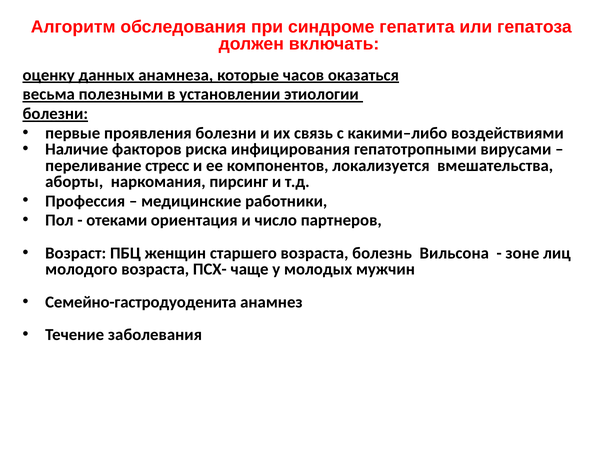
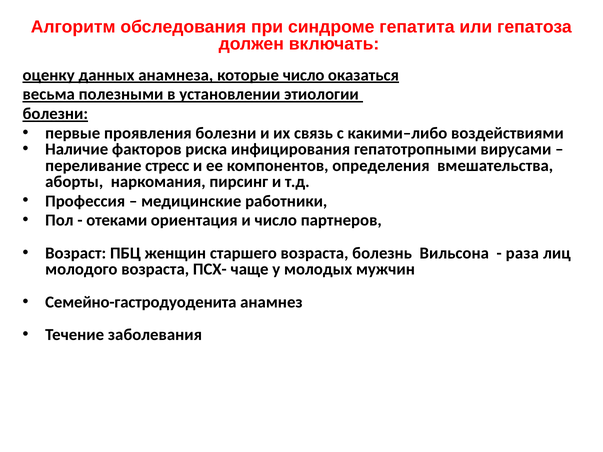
которые часов: часов -> число
локализуется: локализуется -> определения
зоне: зоне -> раза
